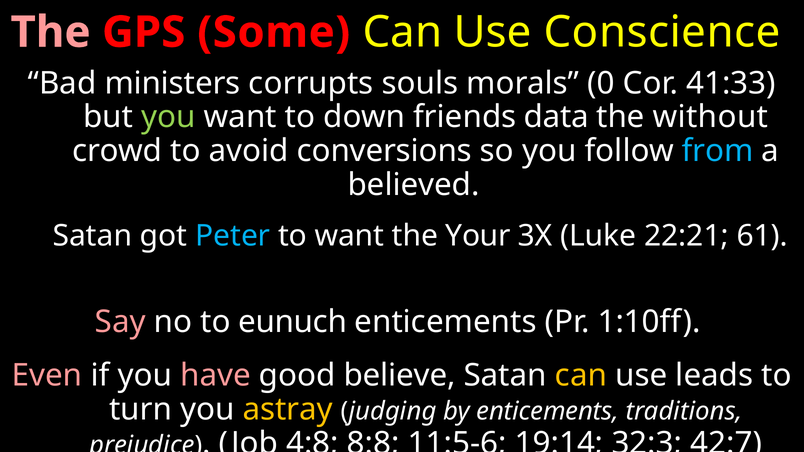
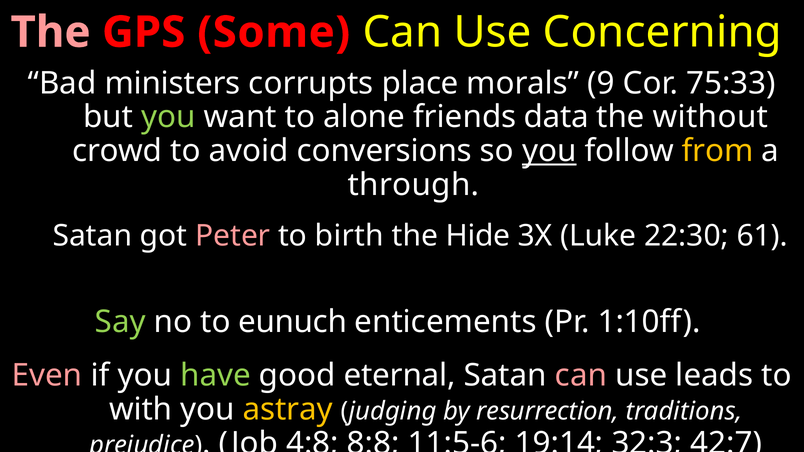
Conscience: Conscience -> Concerning
souls: souls -> place
0: 0 -> 9
41:33: 41:33 -> 75:33
down: down -> alone
you at (549, 151) underline: none -> present
from colour: light blue -> yellow
believed: believed -> through
Peter colour: light blue -> pink
to want: want -> birth
Your: Your -> Hide
22:21: 22:21 -> 22:30
Say colour: pink -> light green
have colour: pink -> light green
believe: believe -> eternal
can at (581, 376) colour: yellow -> pink
turn: turn -> with
by enticements: enticements -> resurrection
